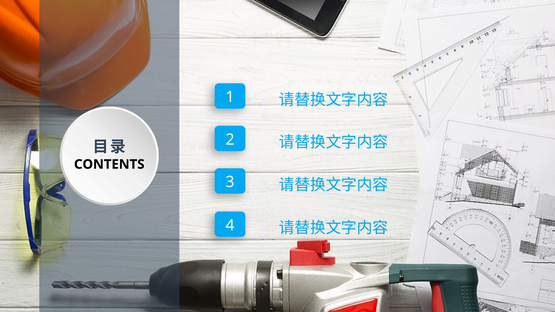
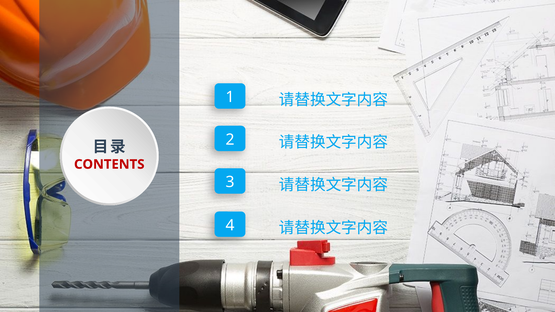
CONTENTS colour: black -> red
